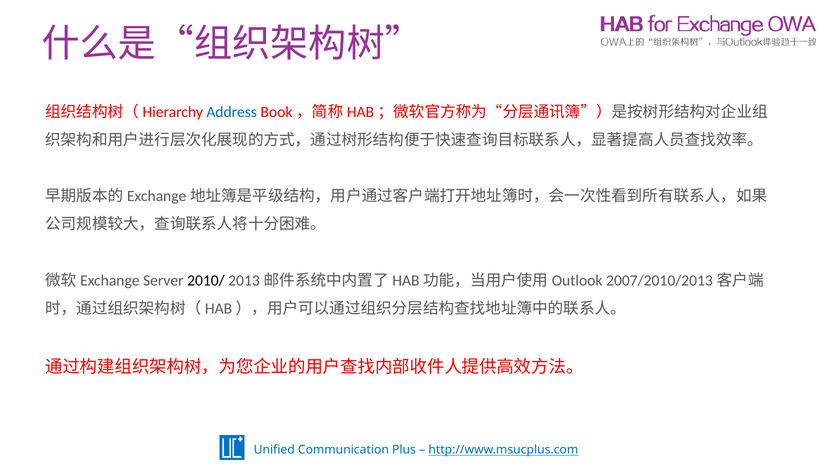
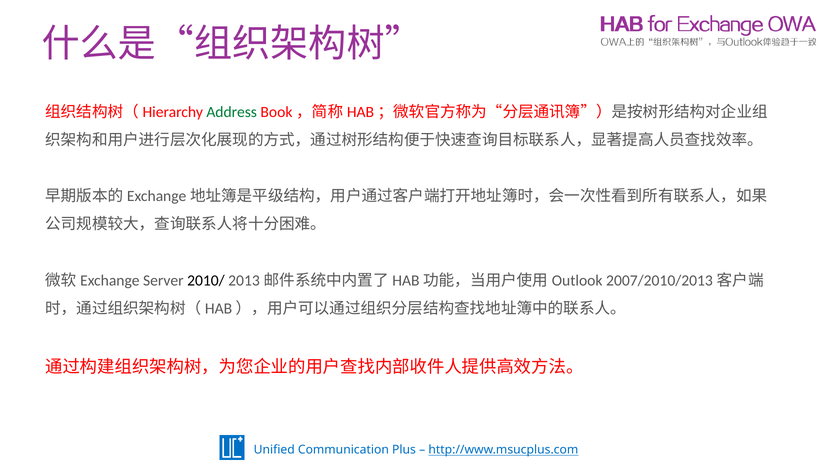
Address colour: blue -> green
